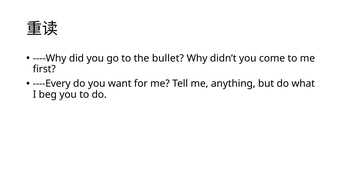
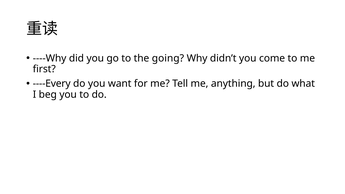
bullet: bullet -> going
